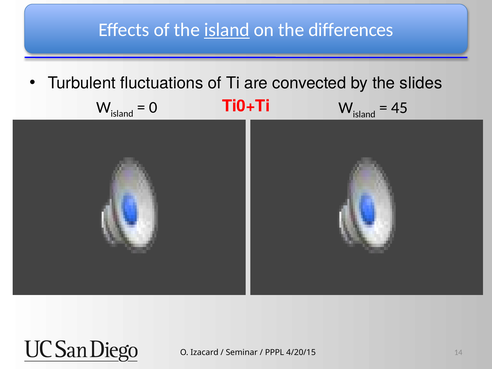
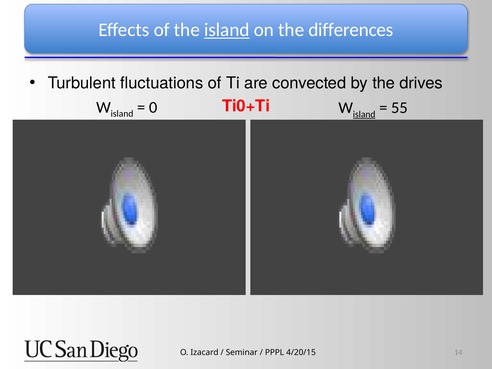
slides: slides -> drives
island at (364, 114) underline: none -> present
45: 45 -> 55
